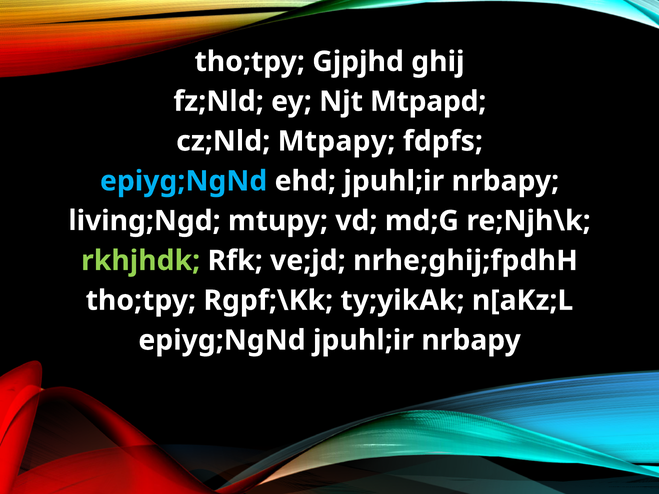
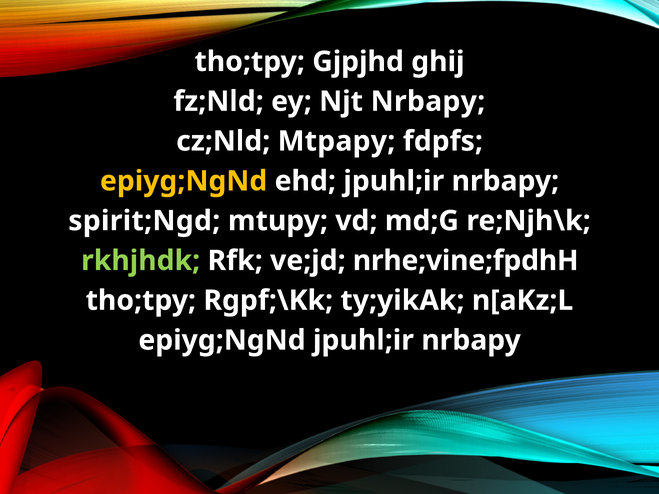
Njt Mtpapd: Mtpapd -> Nrbapy
epiyg;NgNd at (184, 181) colour: light blue -> yellow
living;Ngd: living;Ngd -> spirit;Ngd
nrhe;ghij;fpdhH: nrhe;ghij;fpdhH -> nrhe;vine;fpdhH
